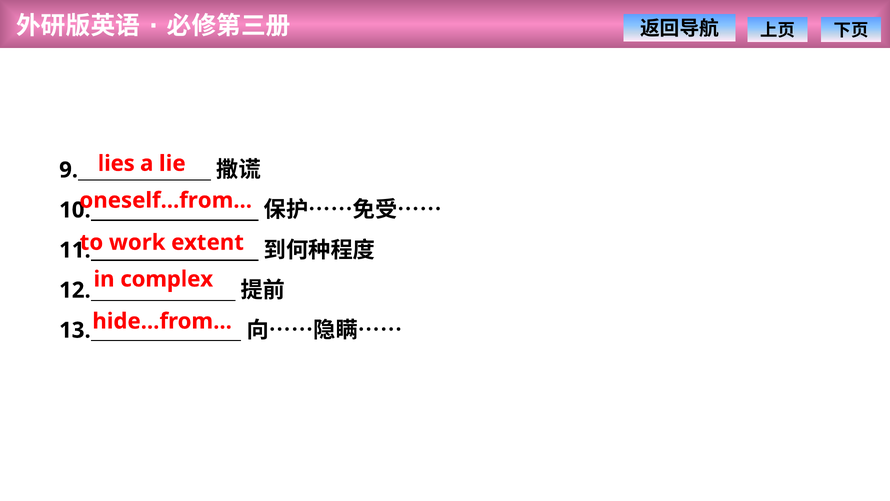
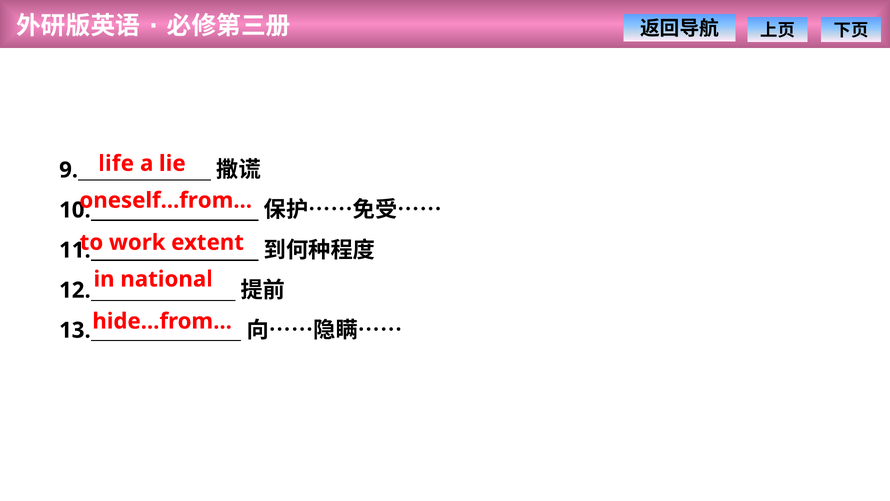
lies: lies -> life
complex: complex -> national
